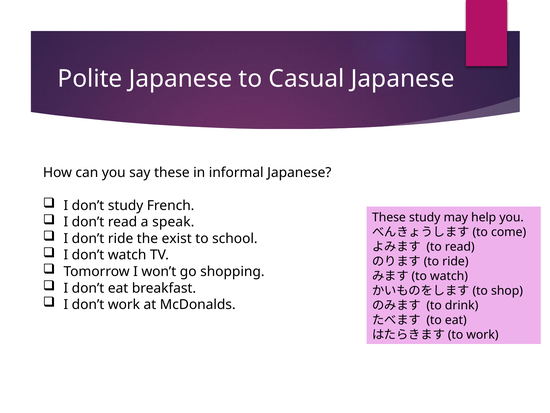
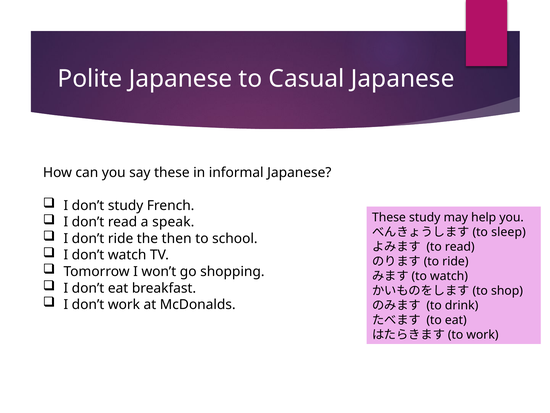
come: come -> sleep
exist: exist -> then
